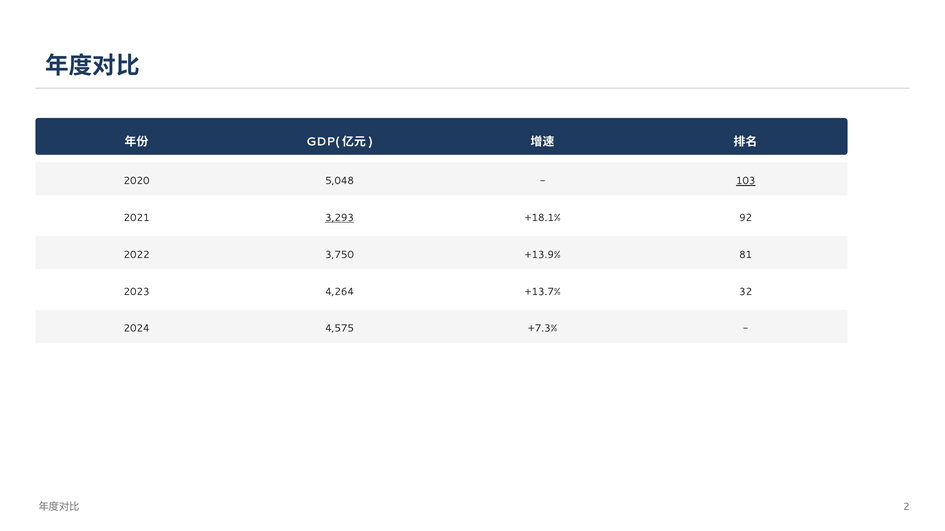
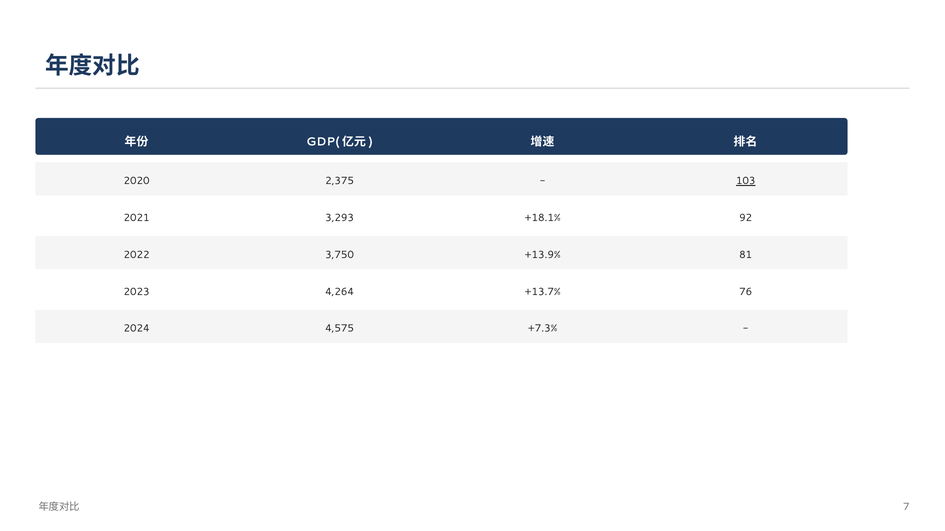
5,048: 5,048 -> 2,375
3,293 underline: present -> none
32: 32 -> 76
2: 2 -> 7
